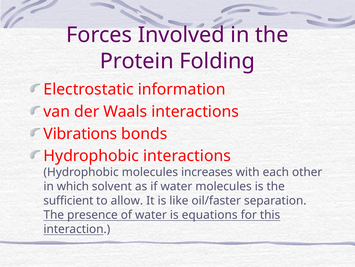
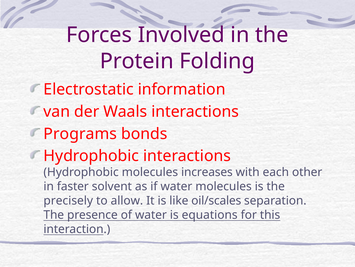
Vibrations: Vibrations -> Programs
which: which -> faster
sufficient: sufficient -> precisely
oil/faster: oil/faster -> oil/scales
